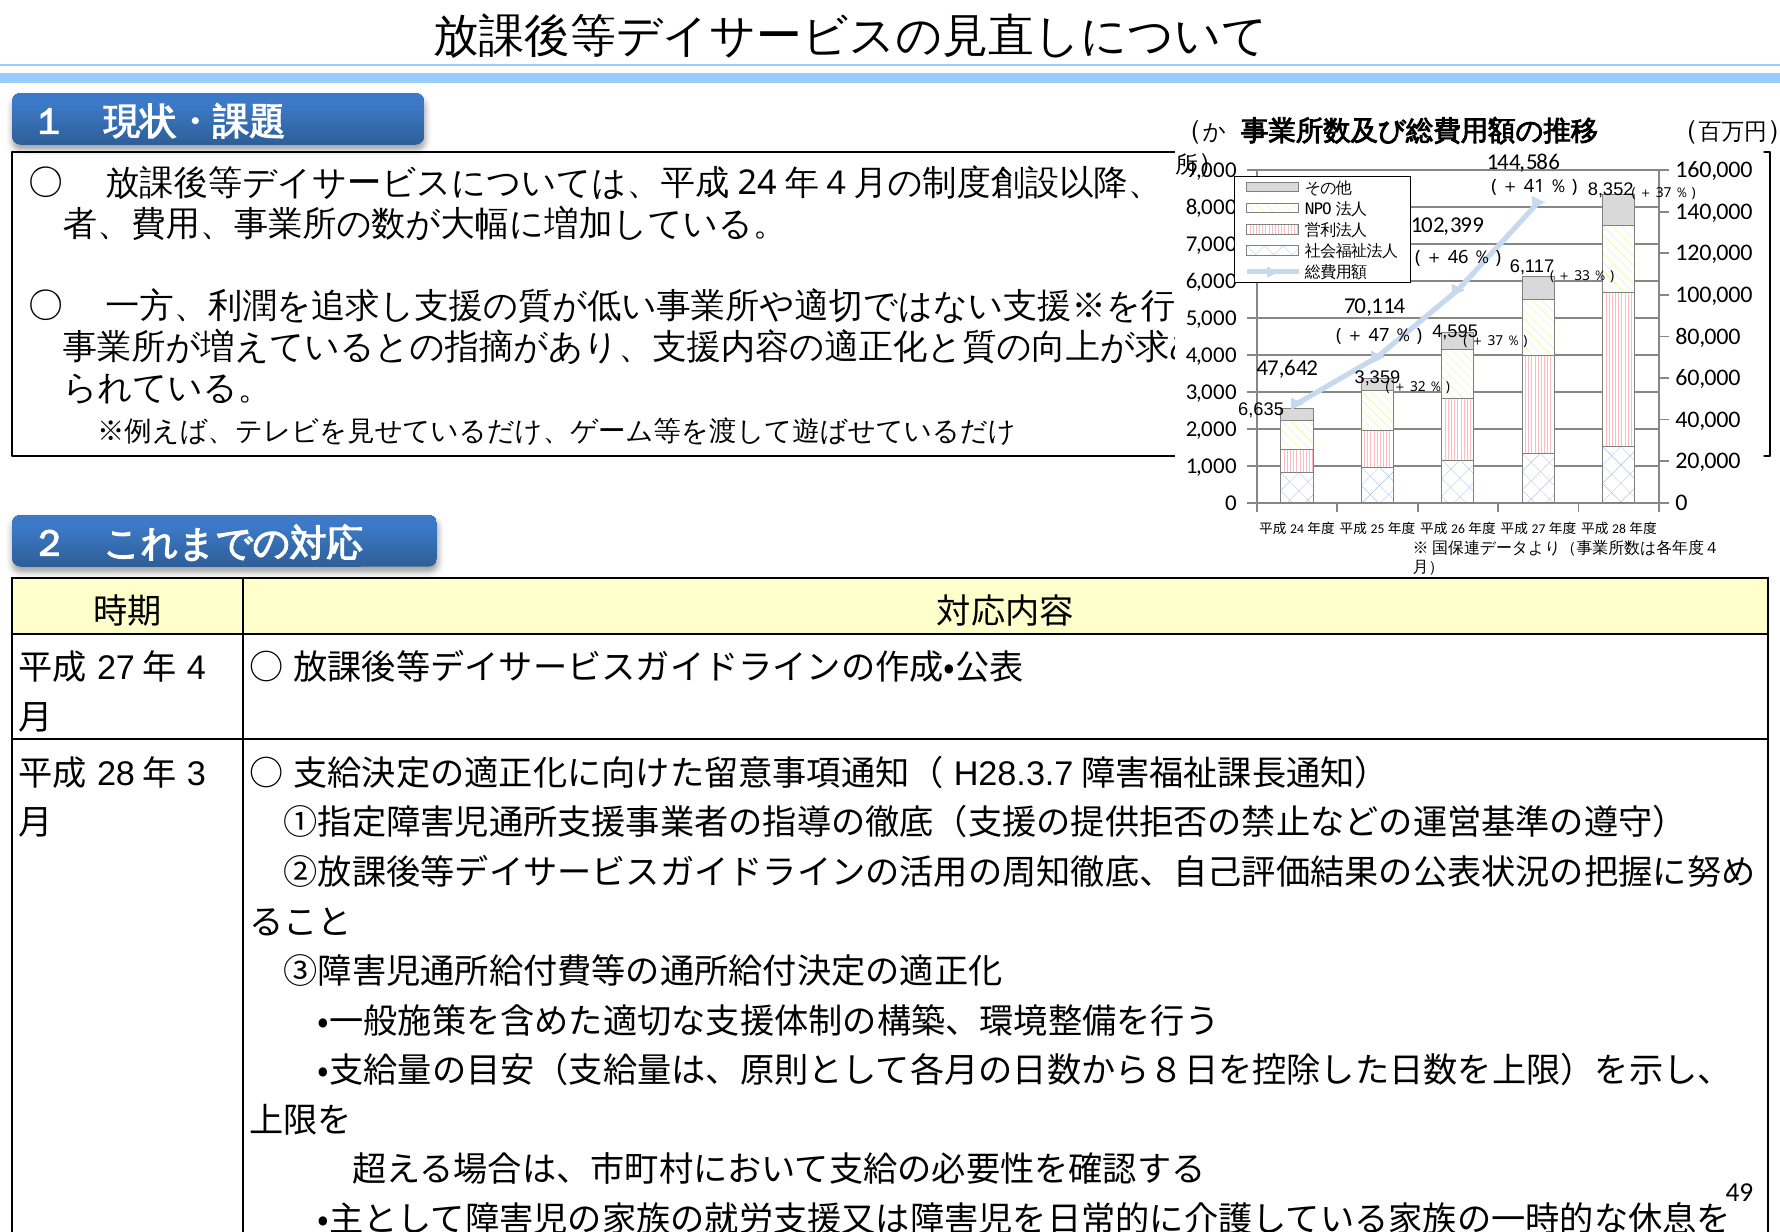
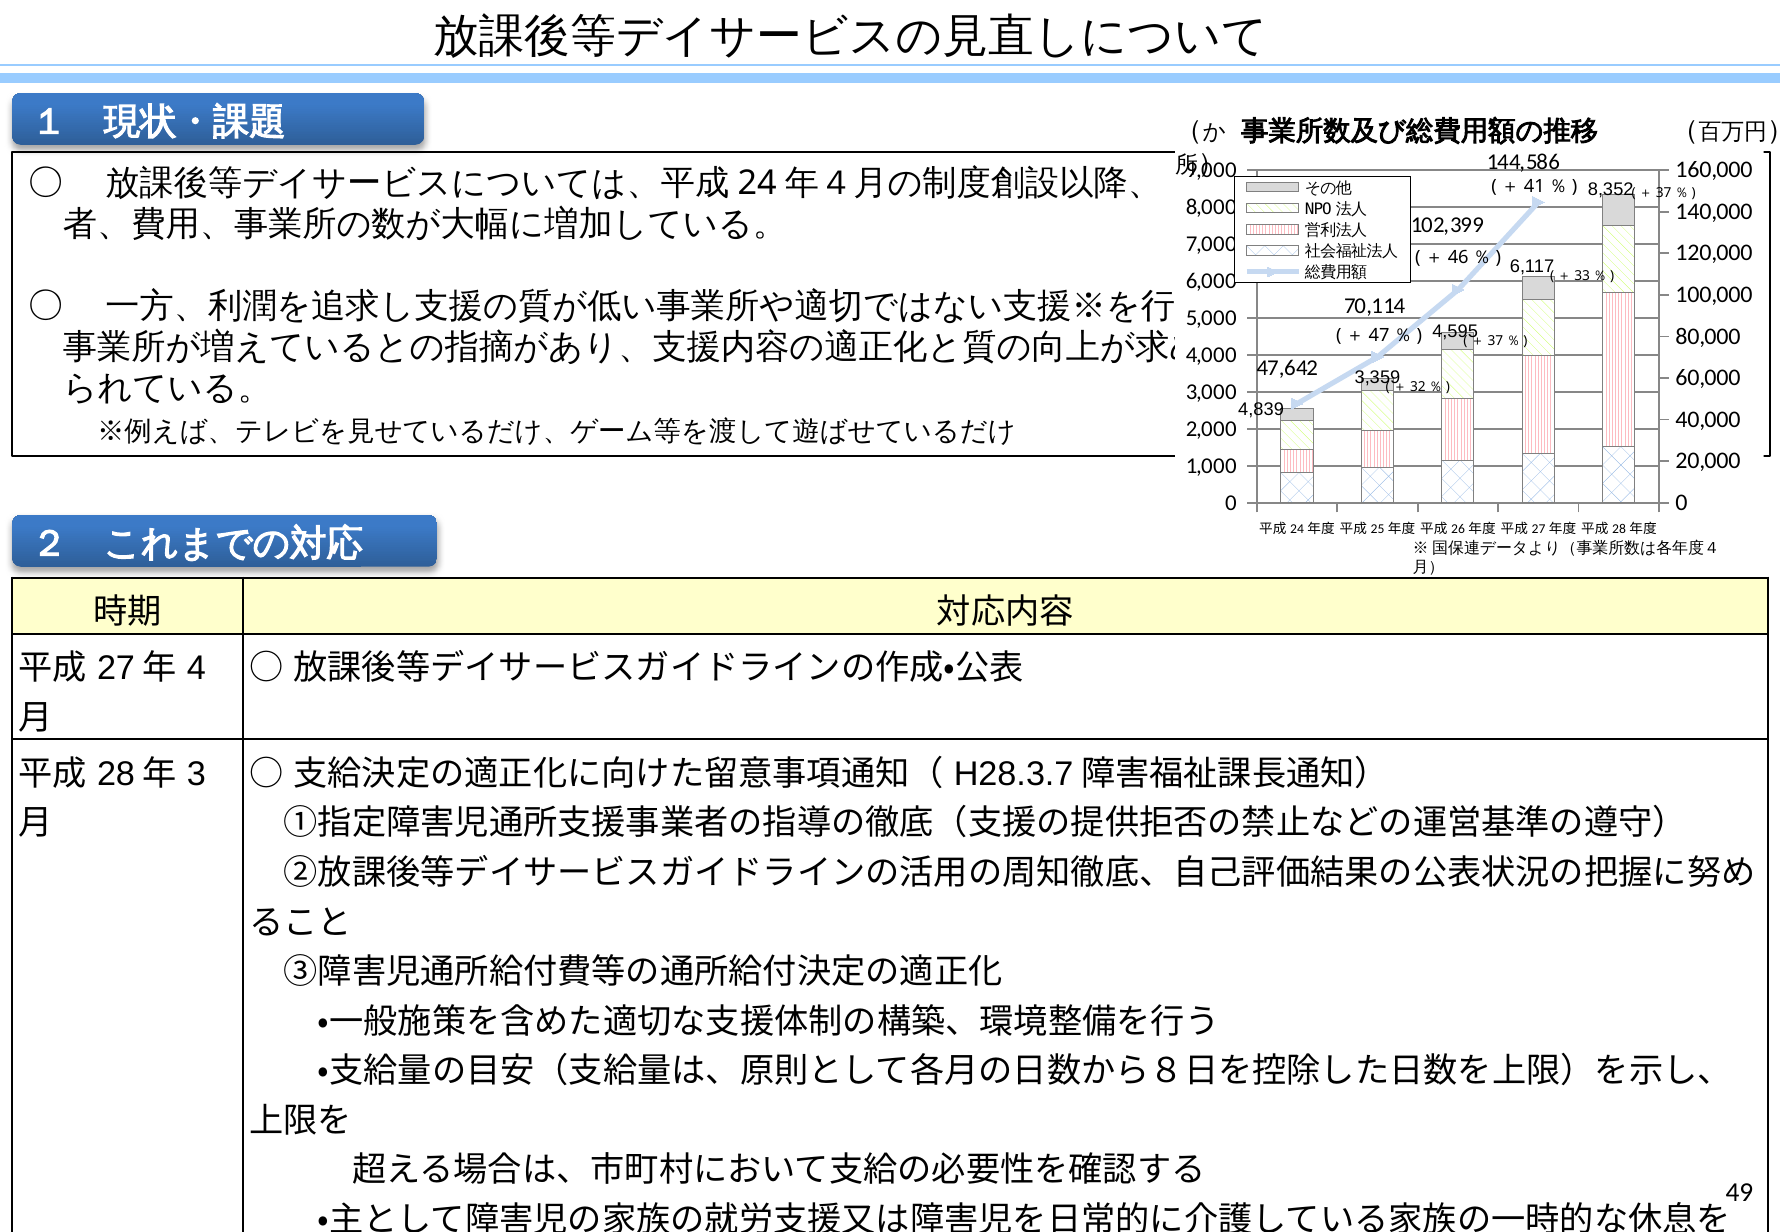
6,635: 6,635 -> 4,839
